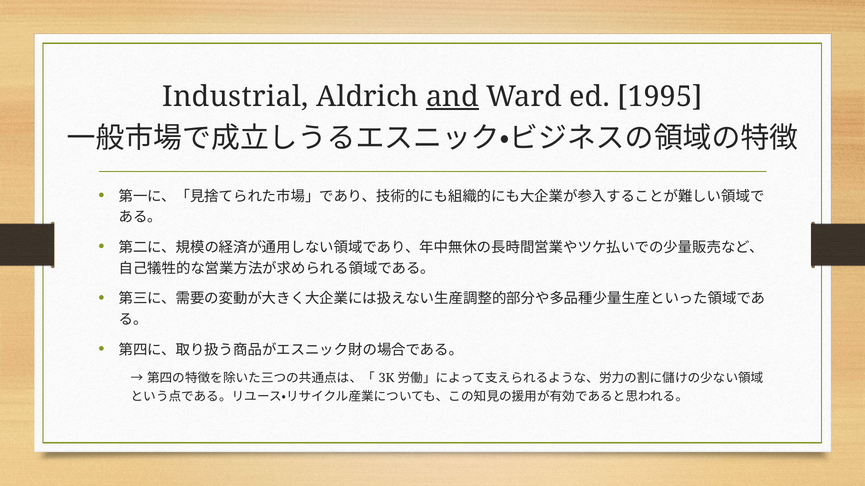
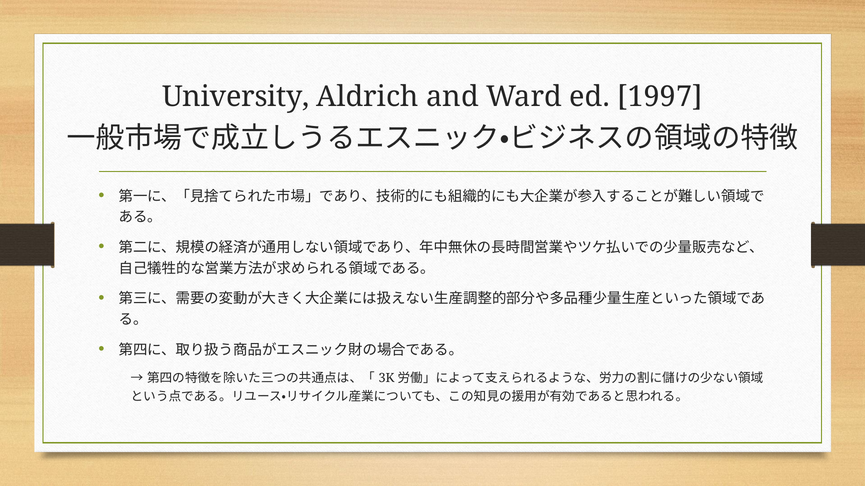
Industrial: Industrial -> University
and underline: present -> none
1995: 1995 -> 1997
